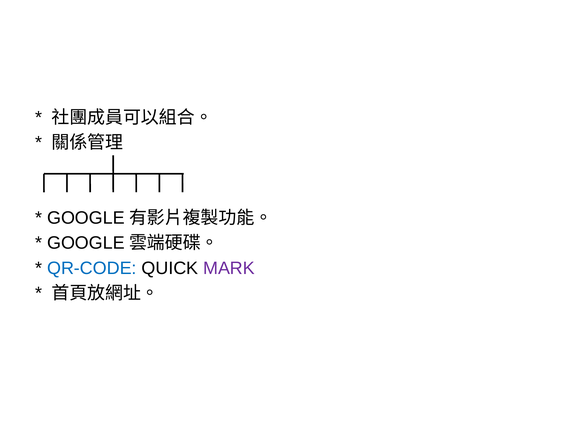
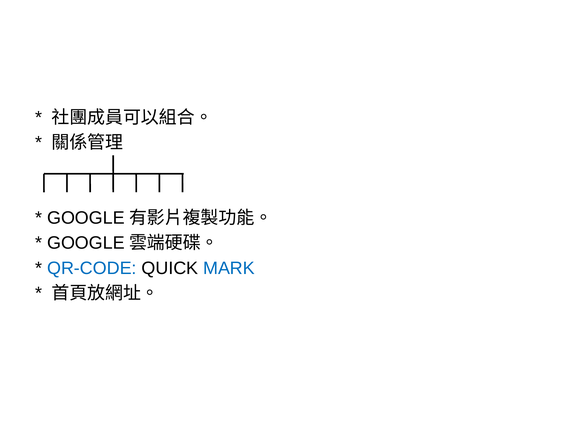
MARK colour: purple -> blue
